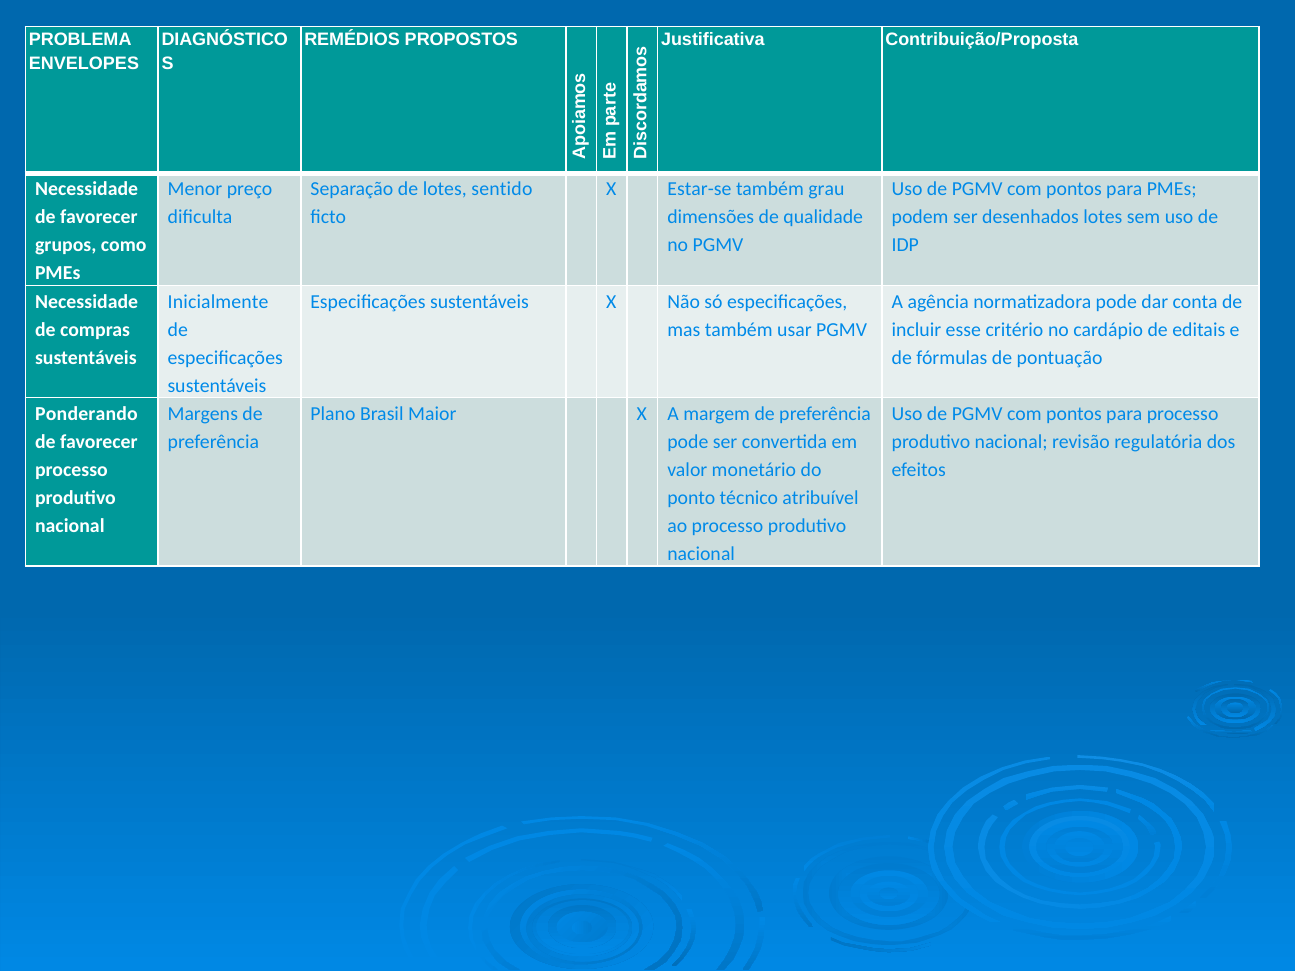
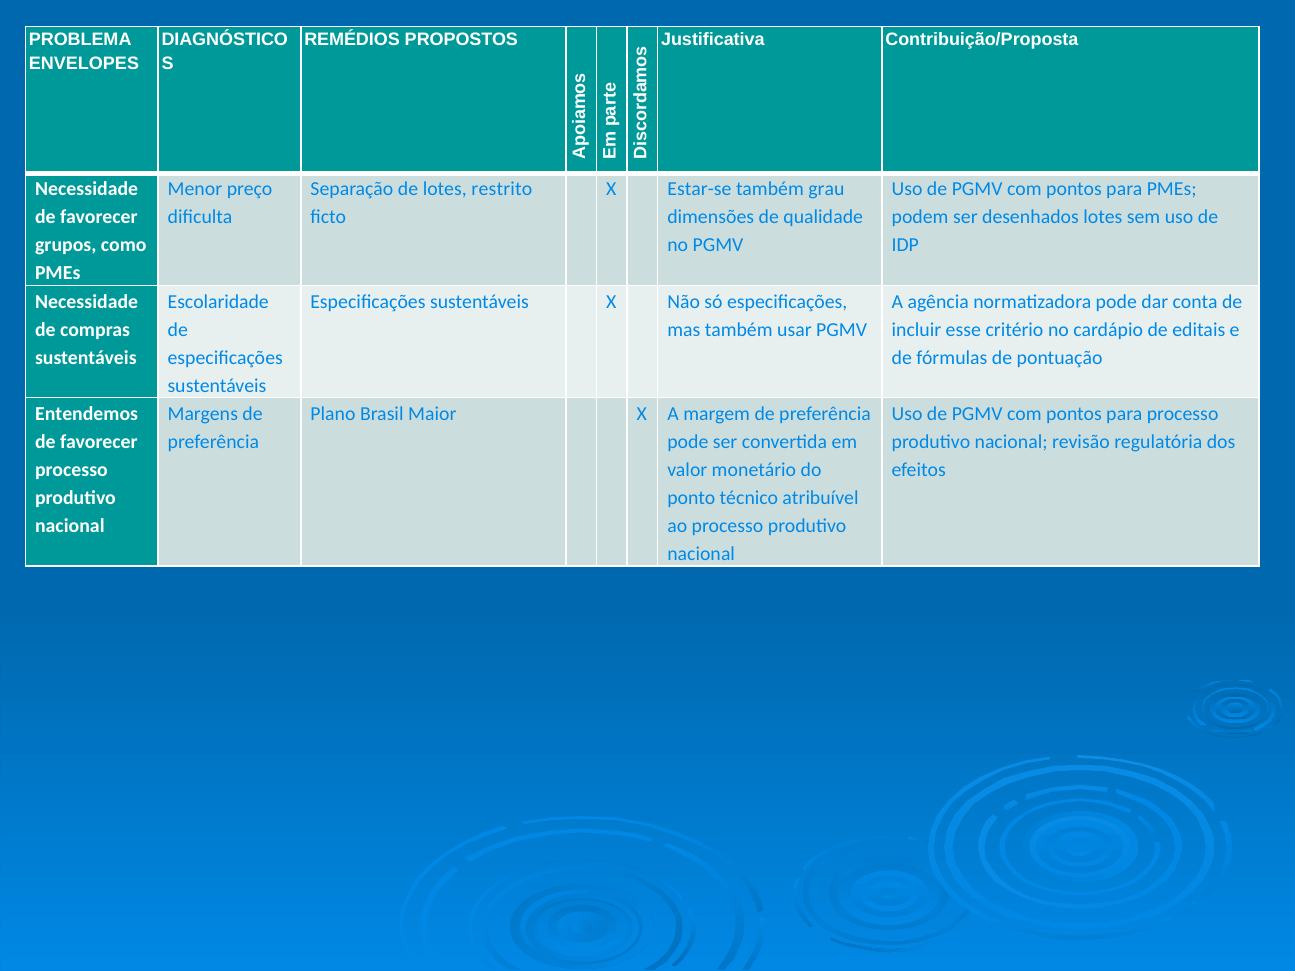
sentido: sentido -> restrito
Inicialmente: Inicialmente -> Escolaridade
Ponderando: Ponderando -> Entendemos
